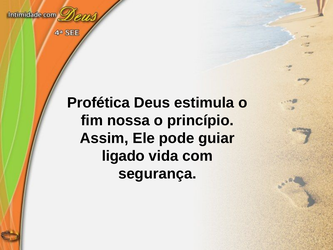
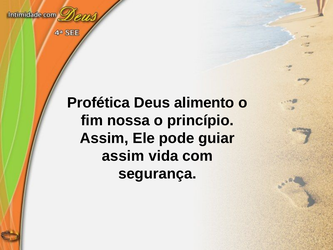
estimula: estimula -> alimento
ligado at (123, 156): ligado -> assim
